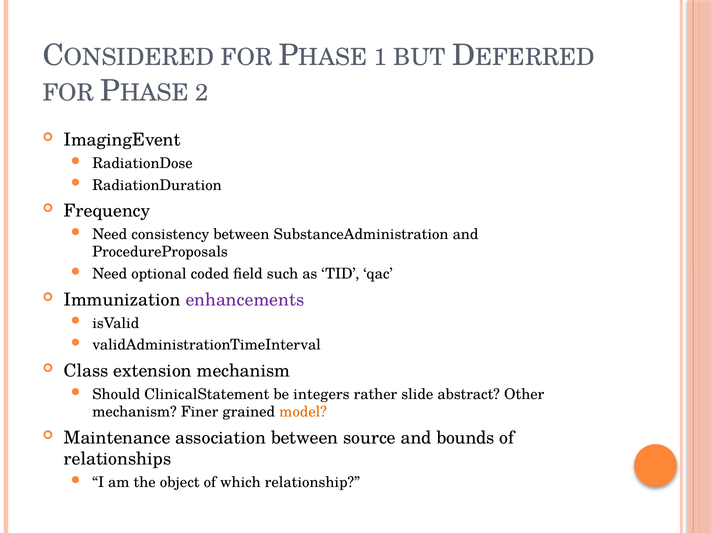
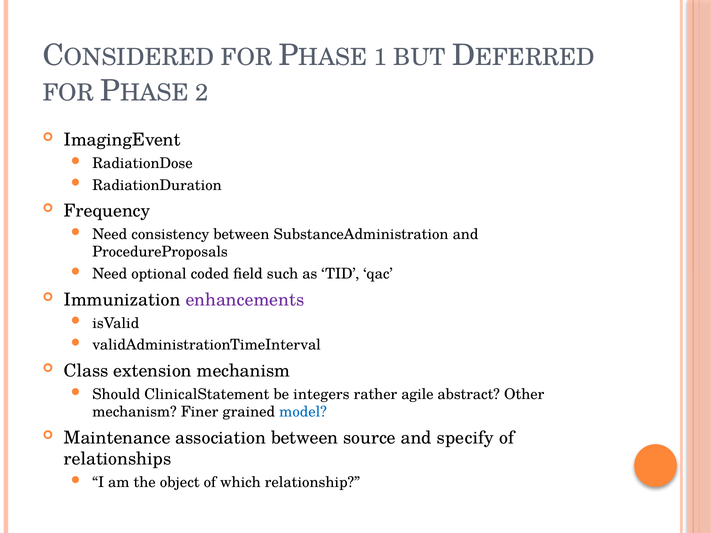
slide: slide -> agile
model colour: orange -> blue
bounds: bounds -> specify
